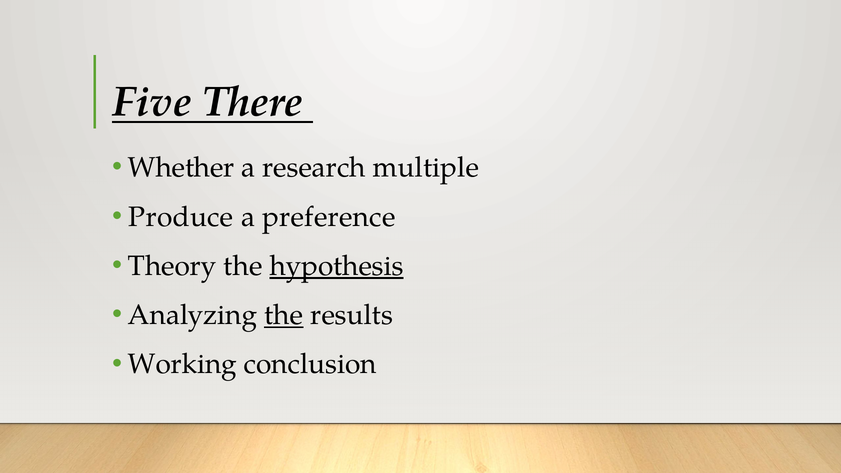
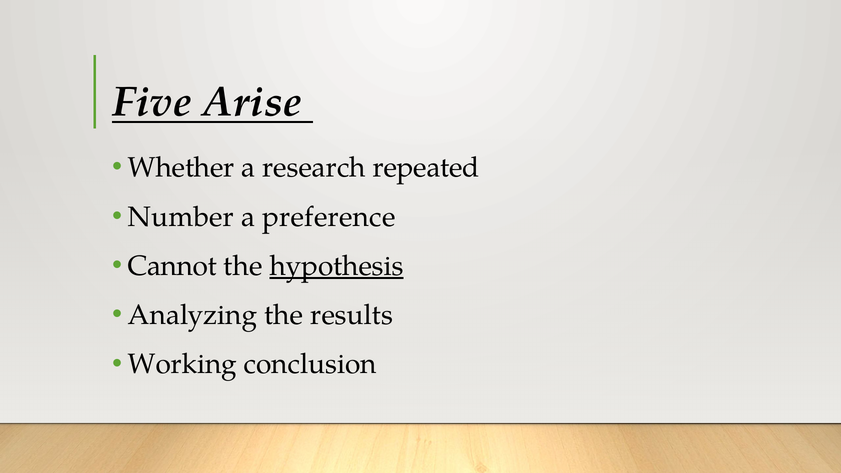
There: There -> Arise
multiple: multiple -> repeated
Produce: Produce -> Number
Theory: Theory -> Cannot
the at (284, 315) underline: present -> none
